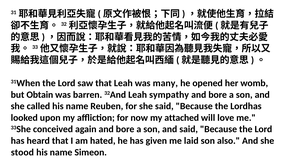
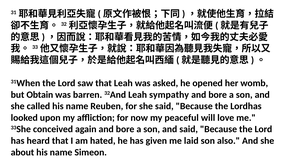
many: many -> asked
attached: attached -> peaceful
stood: stood -> about
